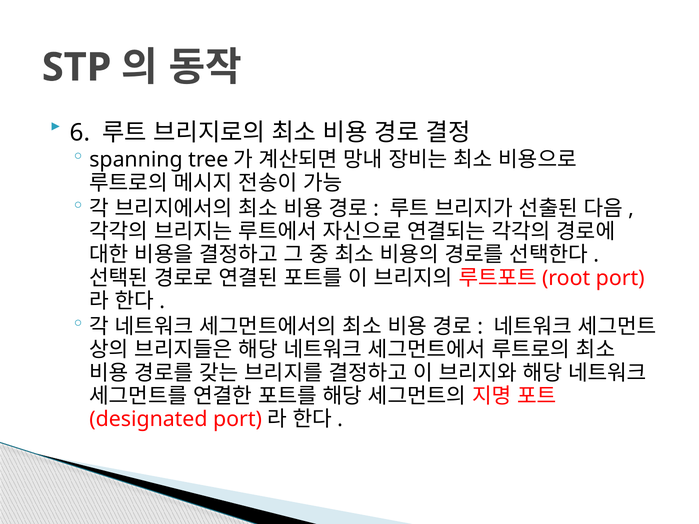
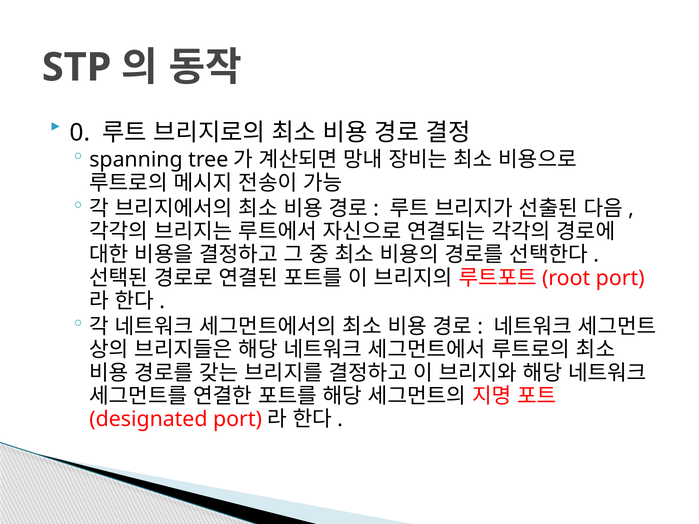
6: 6 -> 0
